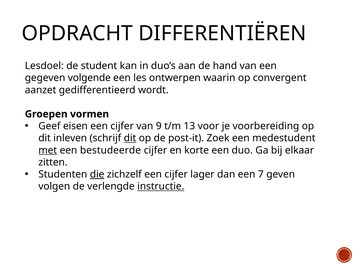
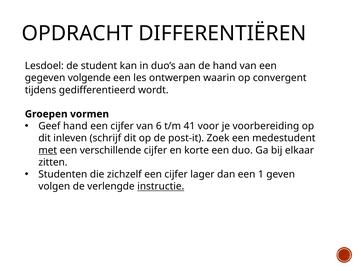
aanzet: aanzet -> tijdens
Geef eisen: eisen -> hand
9: 9 -> 6
13: 13 -> 41
dit at (130, 138) underline: present -> none
bestudeerde: bestudeerde -> verschillende
die underline: present -> none
7: 7 -> 1
